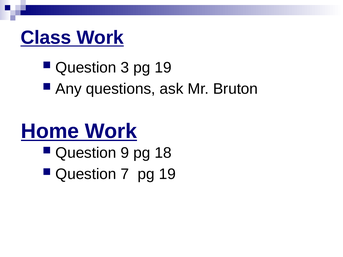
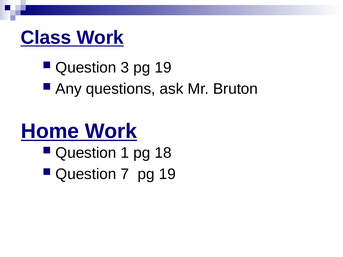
9: 9 -> 1
